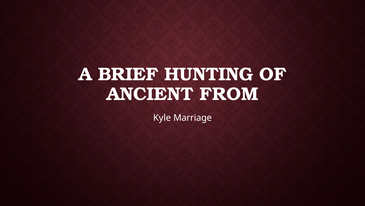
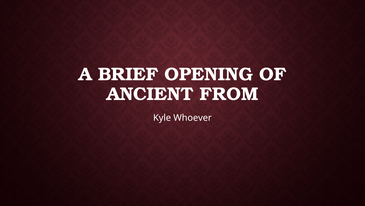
HUNTING: HUNTING -> OPENING
Marriage: Marriage -> Whoever
